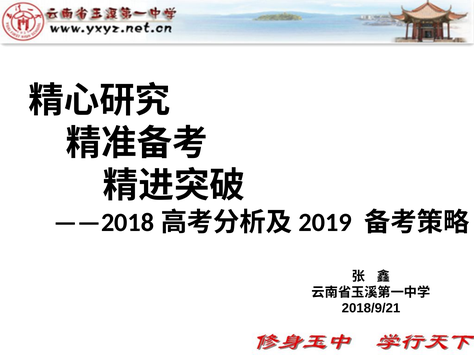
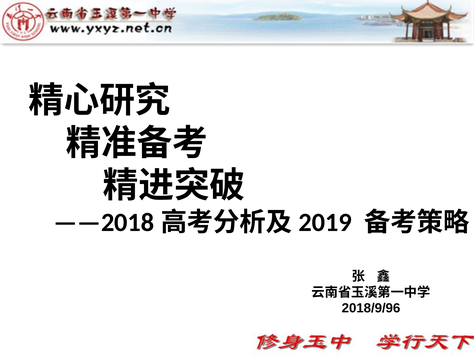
2018/9/21: 2018/9/21 -> 2018/9/96
